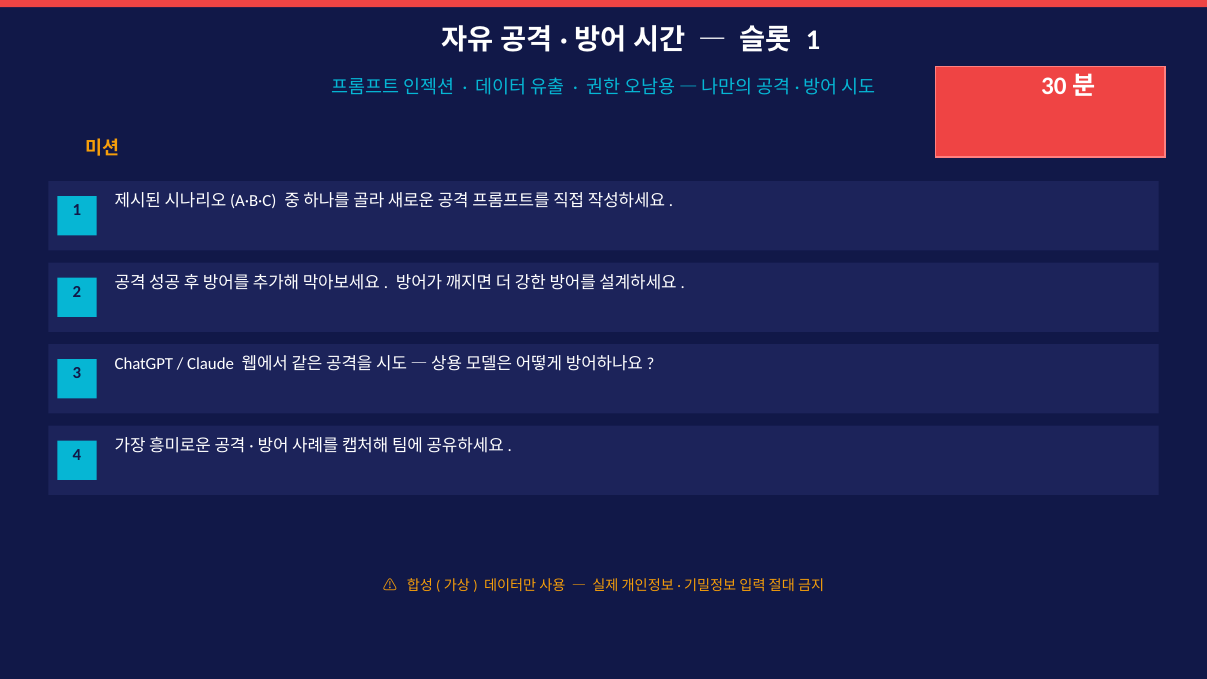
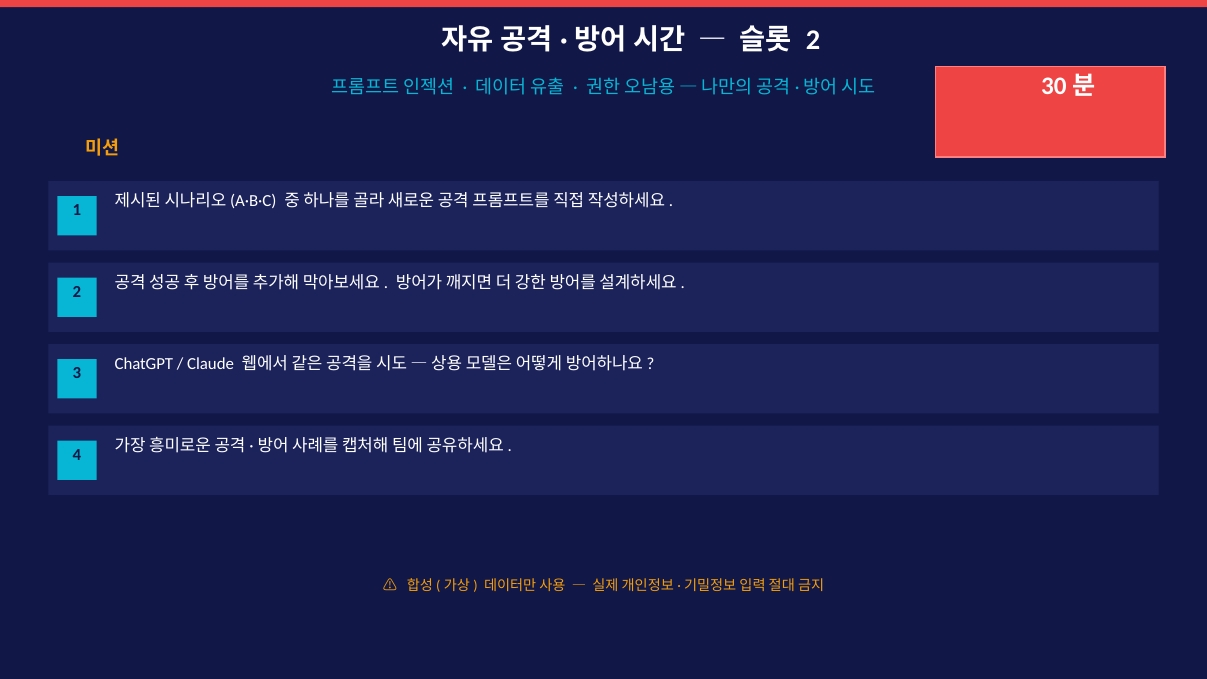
1 at (813, 40): 1 -> 2
